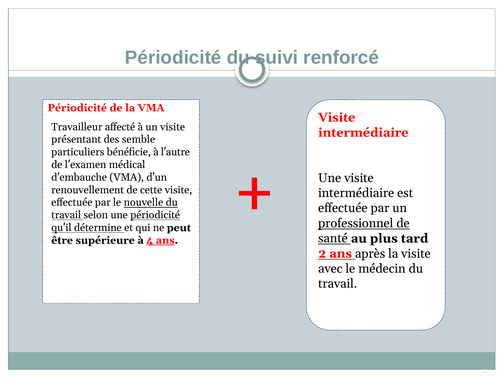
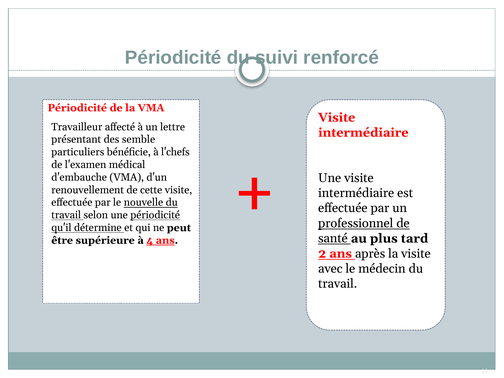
un visite: visite -> lettre
l'autre: l'autre -> l'chefs
